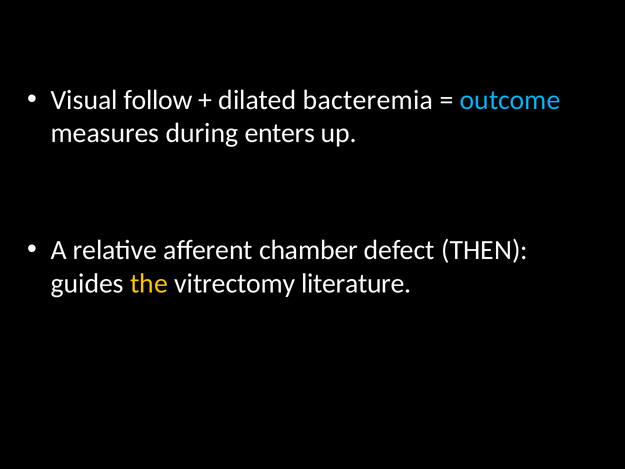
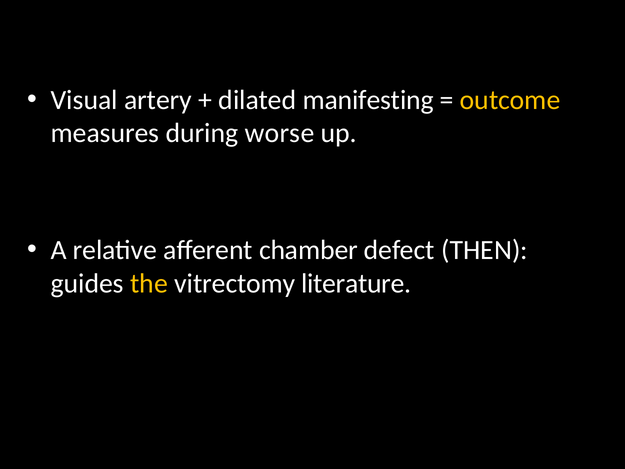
follow: follow -> artery
bacteremia: bacteremia -> manifesting
outcome colour: light blue -> yellow
enters: enters -> worse
